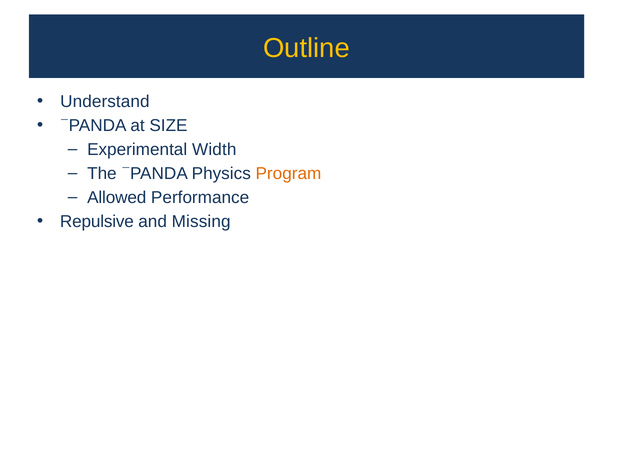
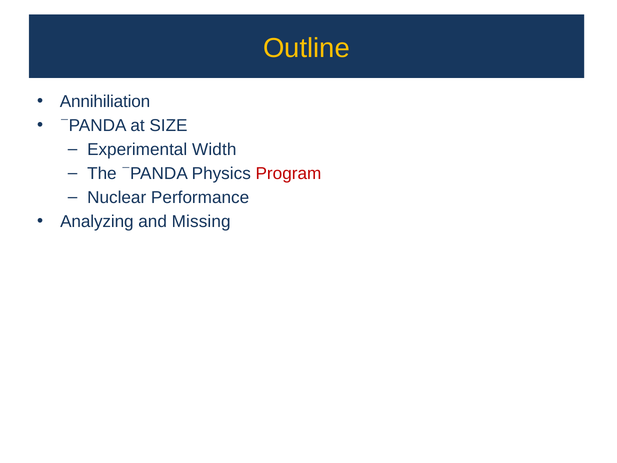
Understand: Understand -> Annihiliation
Program colour: orange -> red
Allowed: Allowed -> Nuclear
Repulsive: Repulsive -> Analyzing
